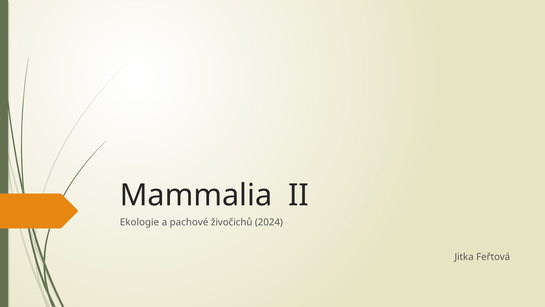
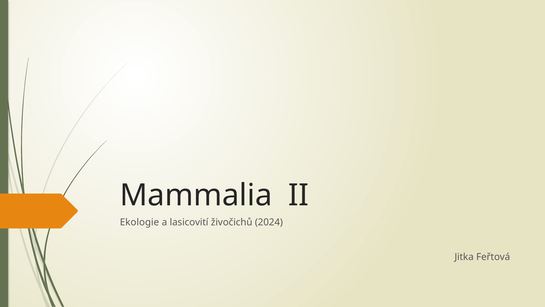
pachové: pachové -> lasicovití
